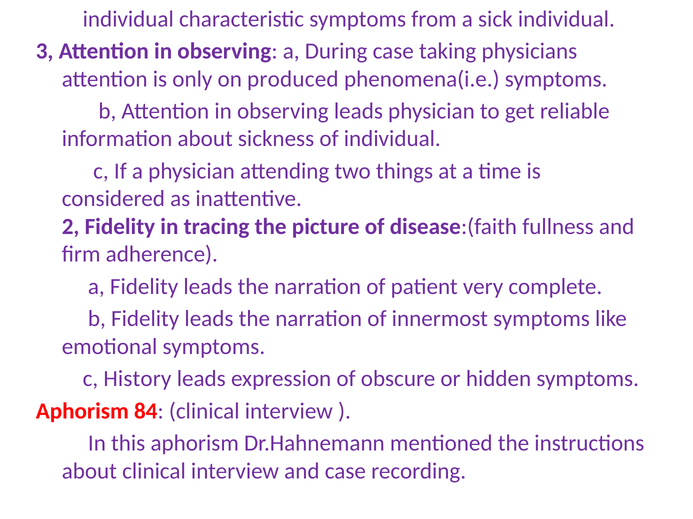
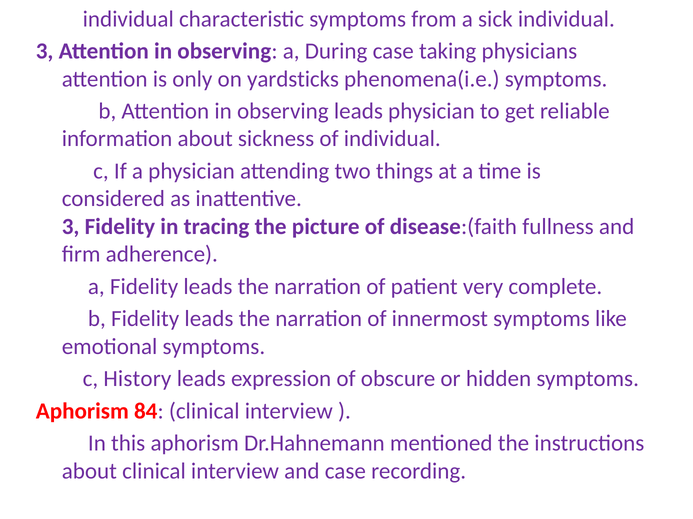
produced: produced -> yardsticks
2 at (71, 227): 2 -> 3
